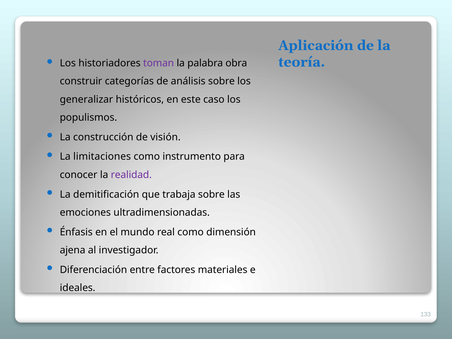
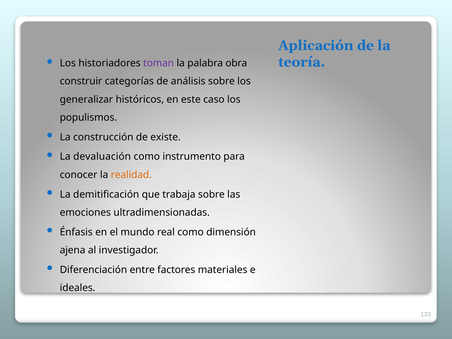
visión: visión -> existe
limitaciones: limitaciones -> devaluación
realidad colour: purple -> orange
